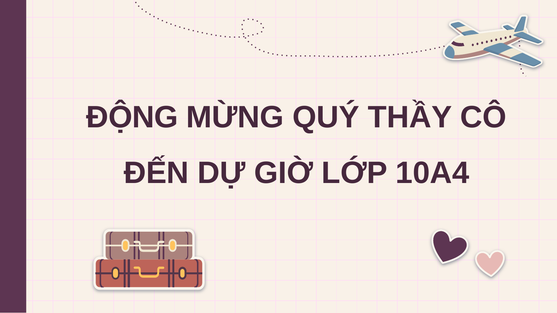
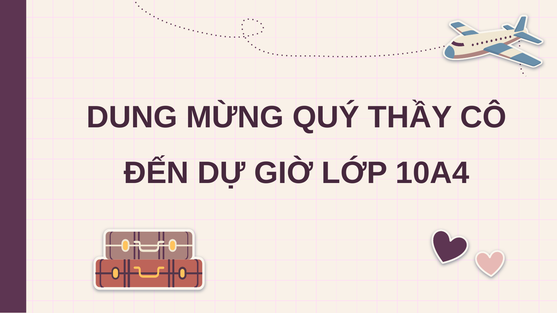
ĐỘNG: ĐỘNG -> DUNG
